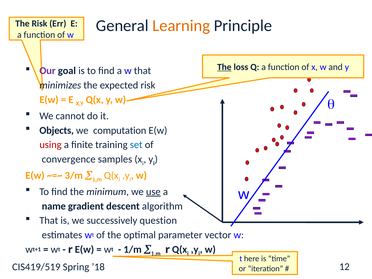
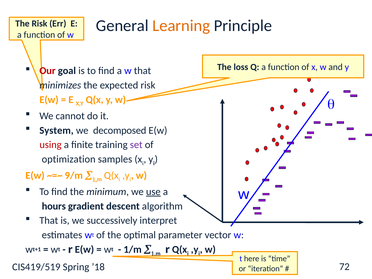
The at (224, 67) underline: present -> none
Our colour: purple -> red
Objects: Objects -> System
computation: computation -> decomposed
set colour: blue -> purple
convergence: convergence -> optimization
3/m: 3/m -> 9/m
name: name -> hours
question: question -> interpret
12: 12 -> 72
